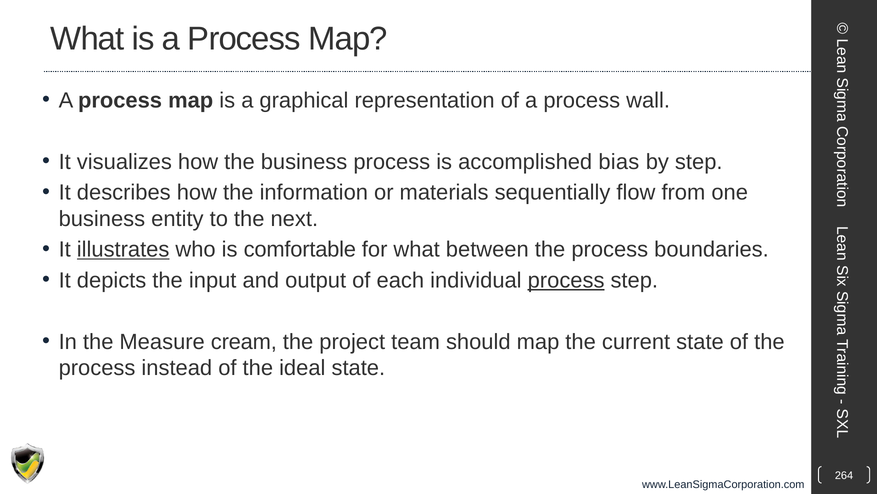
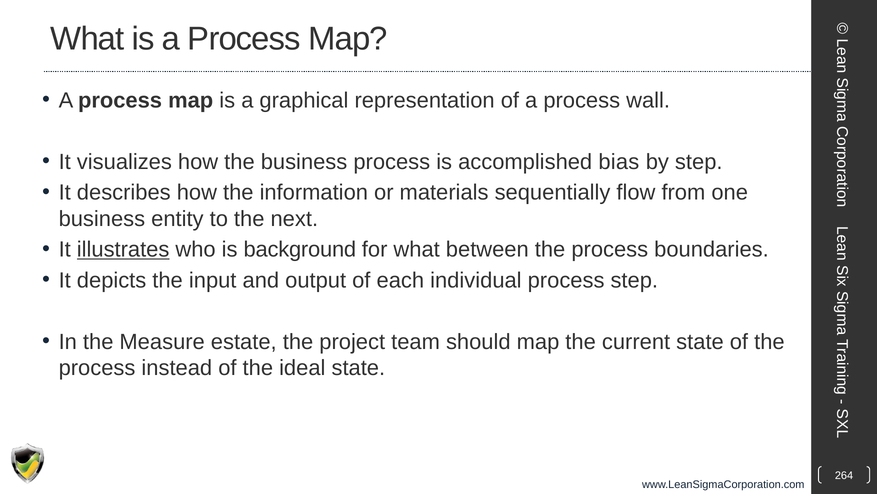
comfortable: comfortable -> background
process at (566, 280) underline: present -> none
cream: cream -> estate
